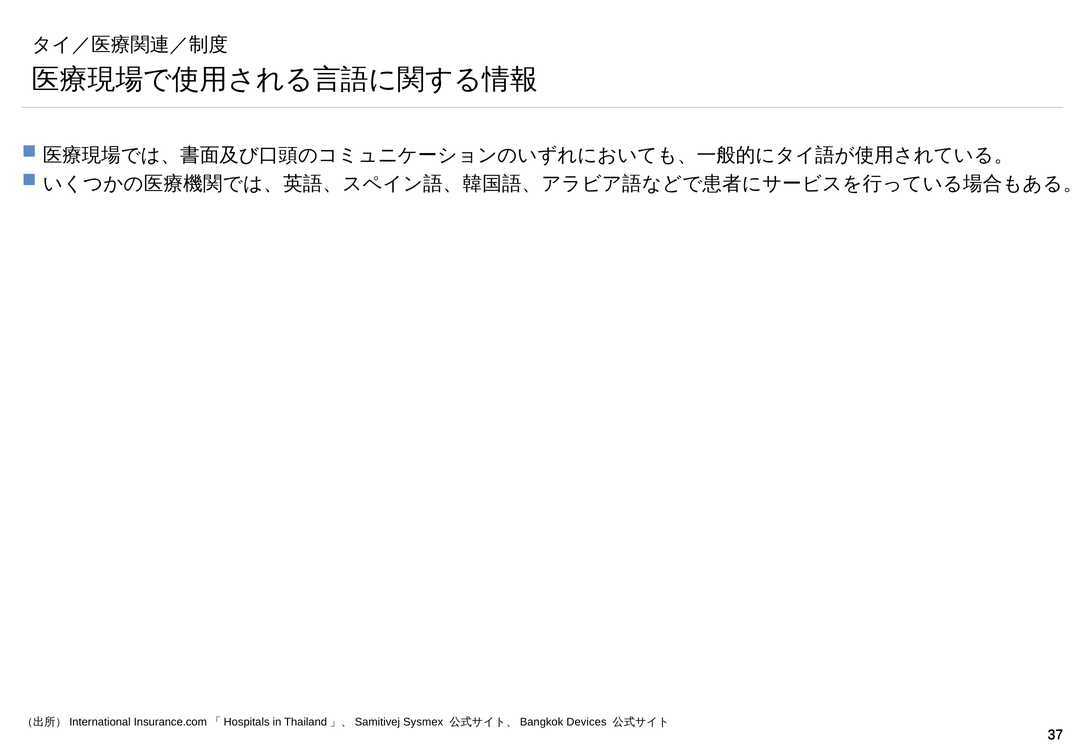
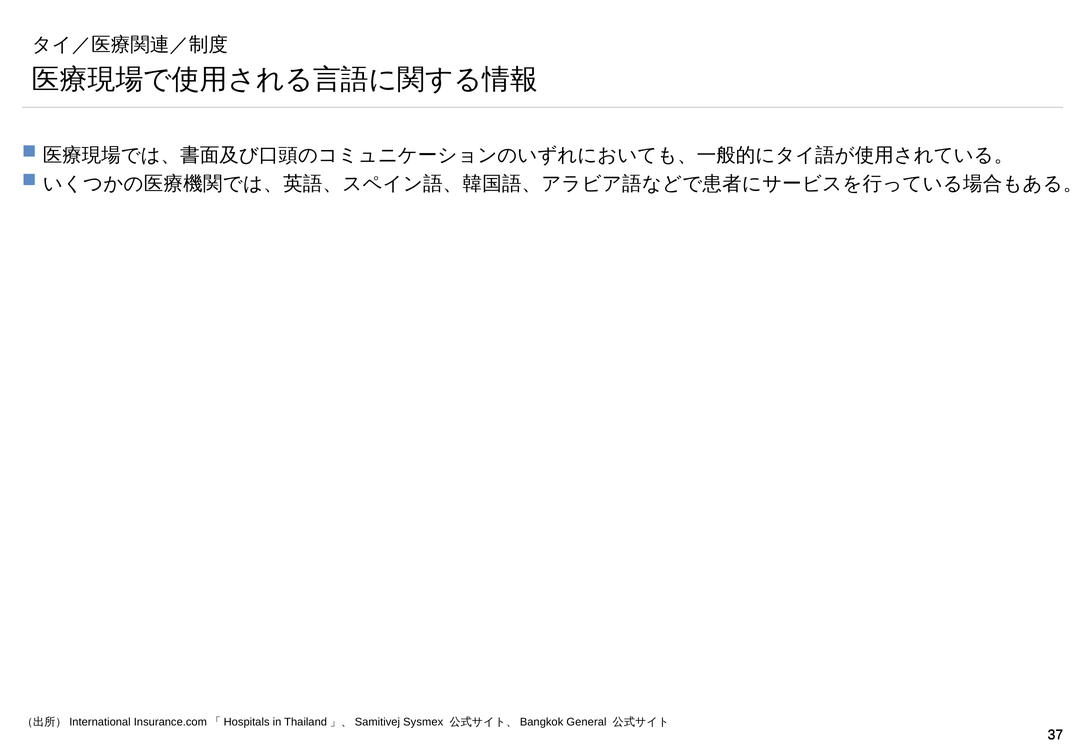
Devices: Devices -> General
